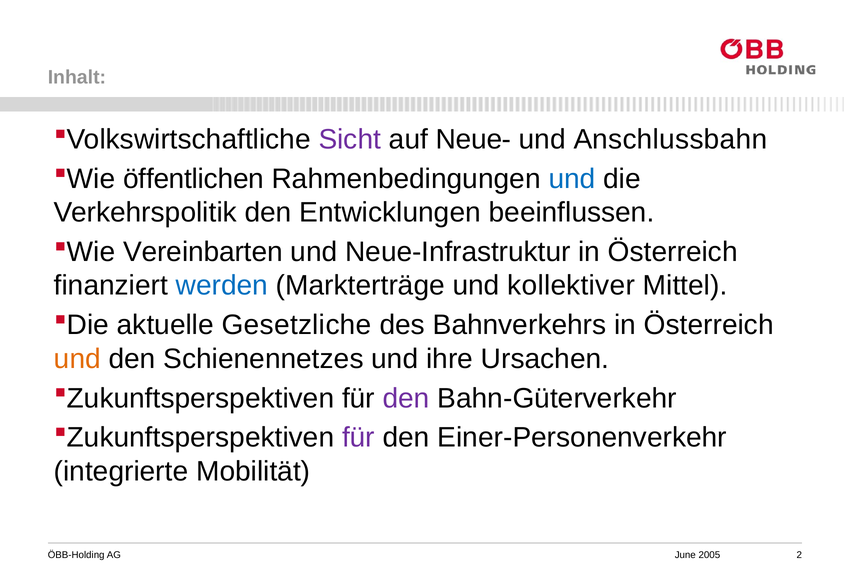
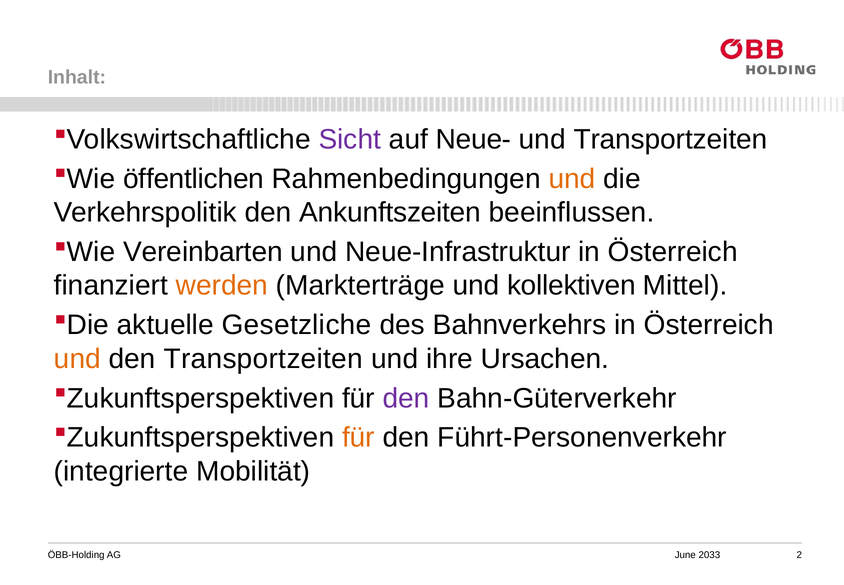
und Anschlussbahn: Anschlussbahn -> Transportzeiten
und at (572, 179) colour: blue -> orange
Entwicklungen: Entwicklungen -> Ankunftszeiten
werden colour: blue -> orange
kollektiver: kollektiver -> kollektiven
den Schienennetzes: Schienennetzes -> Transportzeiten
für at (358, 437) colour: purple -> orange
Einer-Personenverkehr: Einer-Personenverkehr -> Führt-Personenverkehr
2005: 2005 -> 2033
